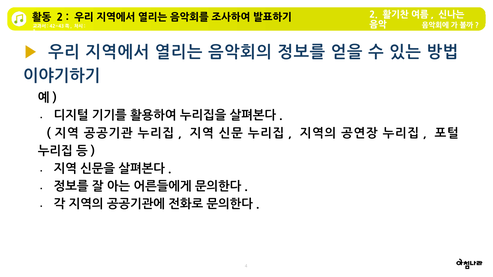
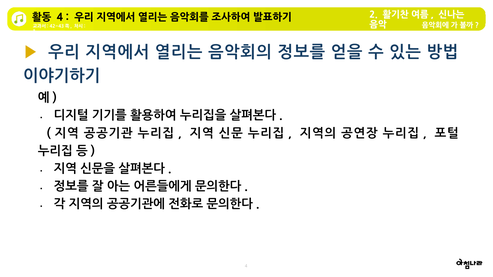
2 at (60, 18): 2 -> 4
